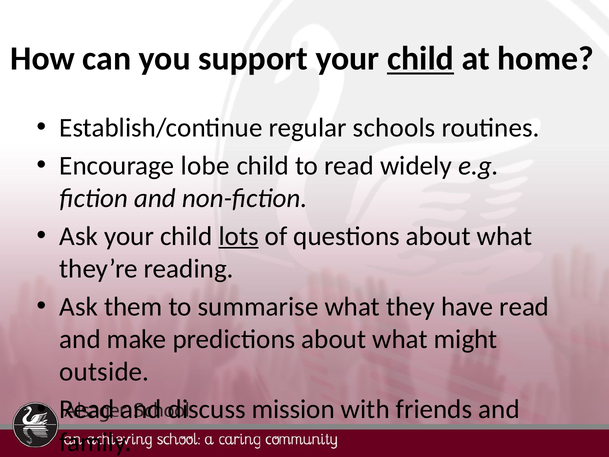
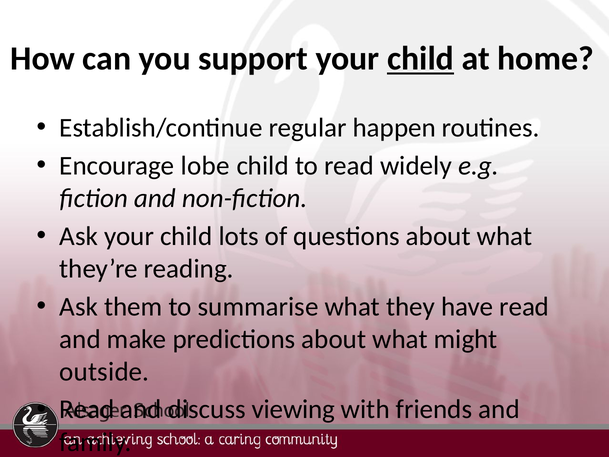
schools: schools -> happen
lots underline: present -> none
mission: mission -> viewing
